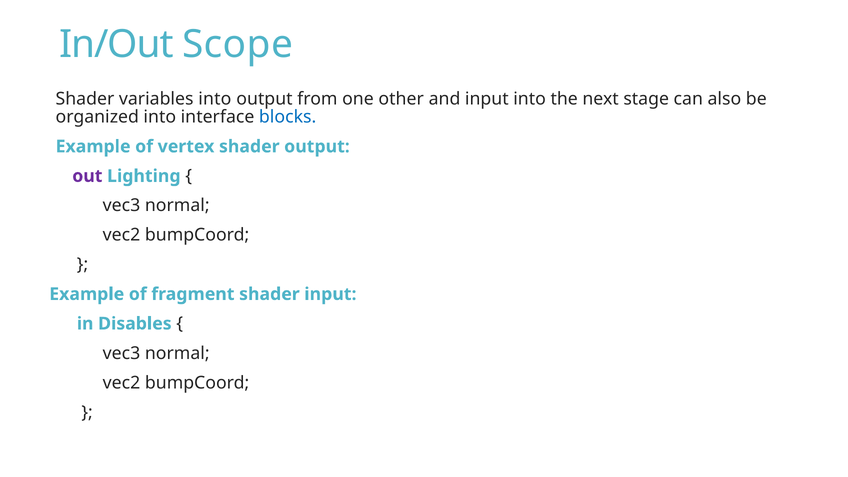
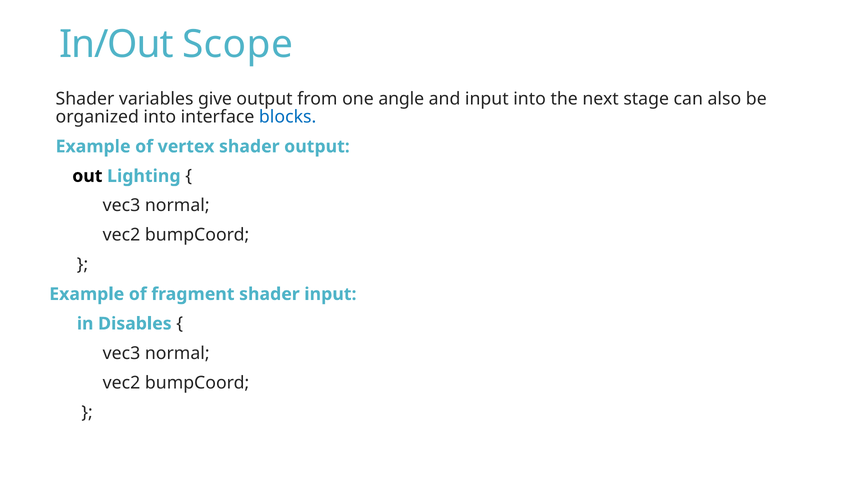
variables into: into -> give
other: other -> angle
out colour: purple -> black
